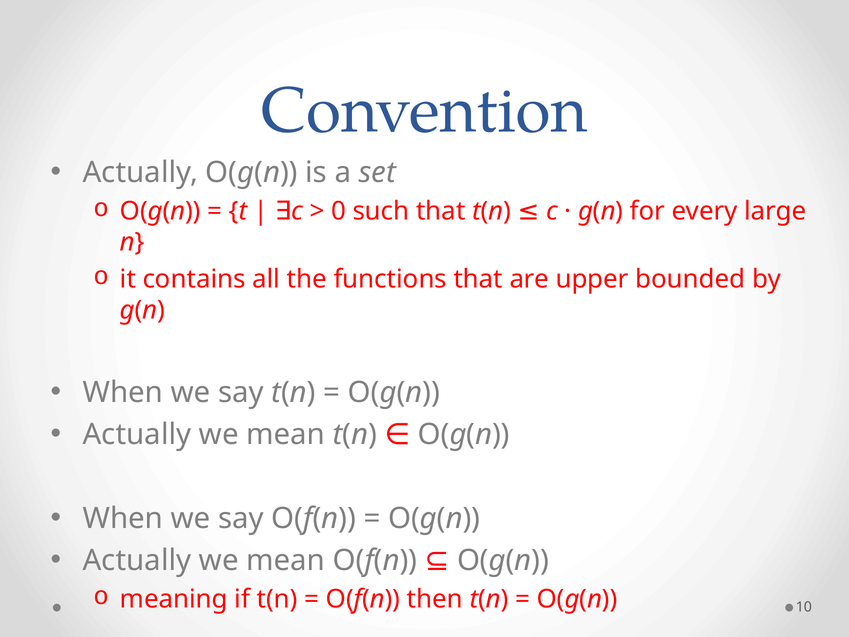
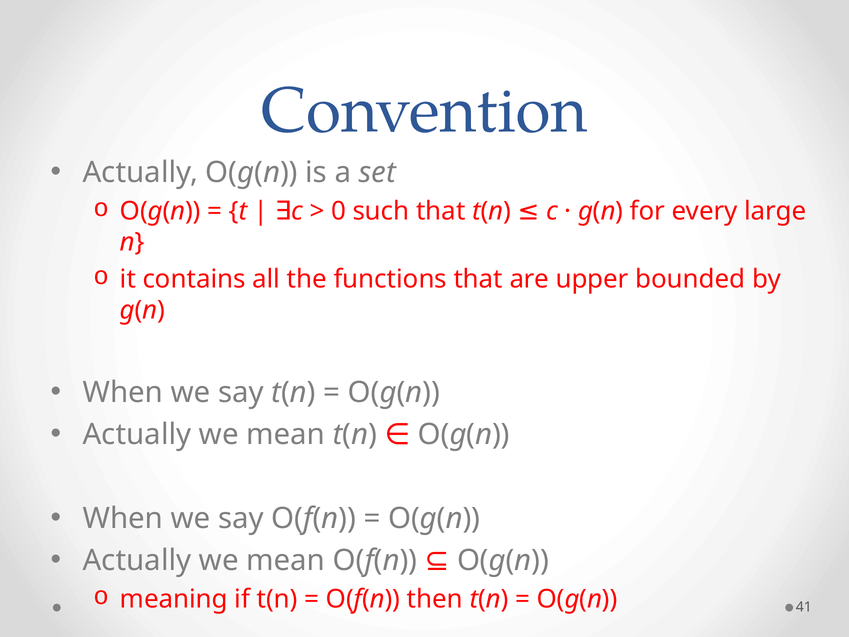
10: 10 -> 41
